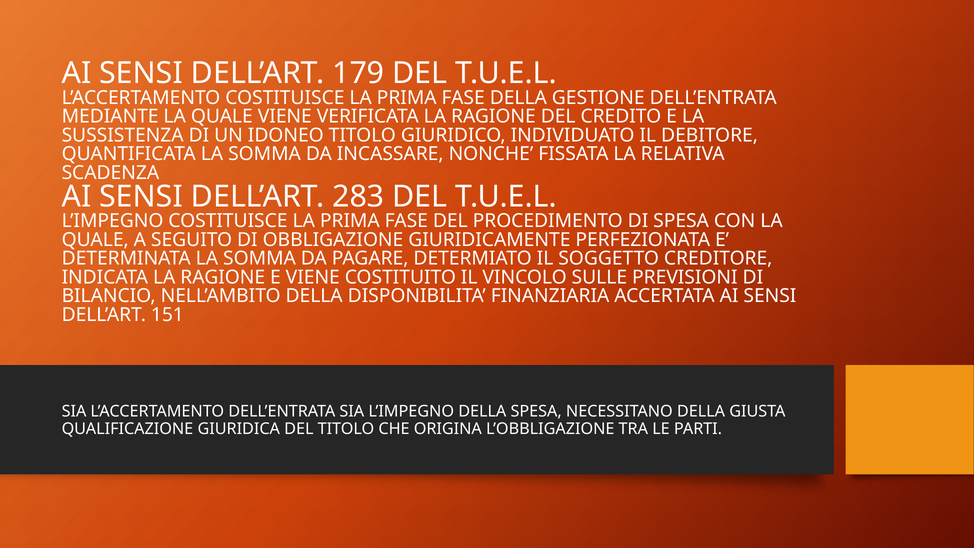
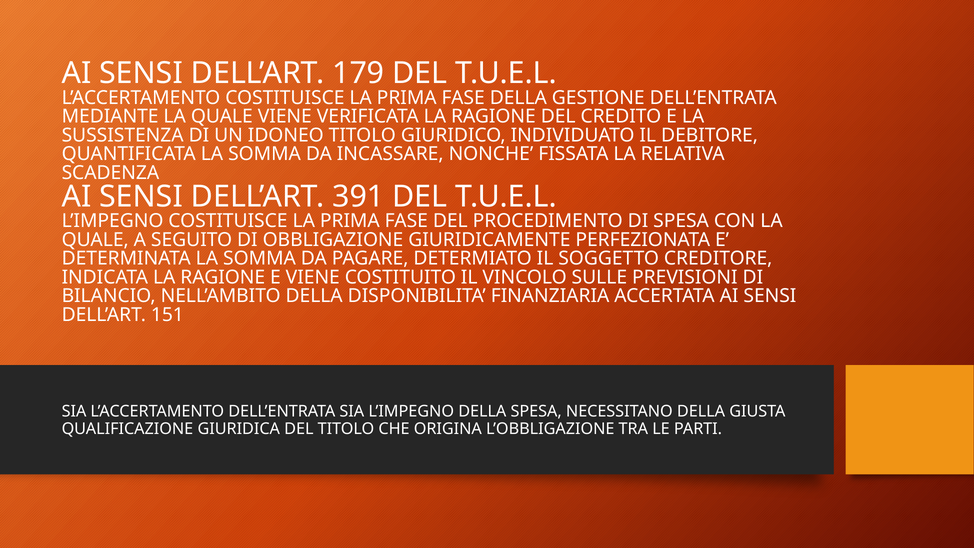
283: 283 -> 391
